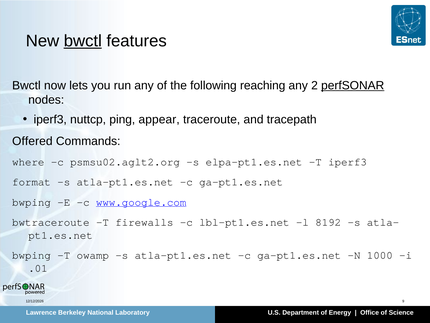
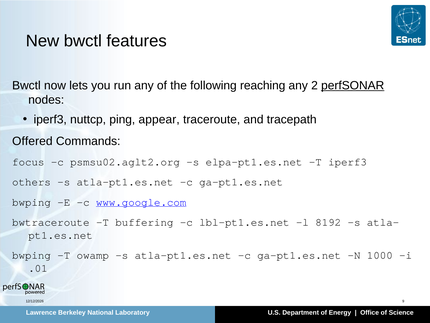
bwctl at (83, 41) underline: present -> none
where: where -> focus
format: format -> others
firewalls: firewalls -> buffering
